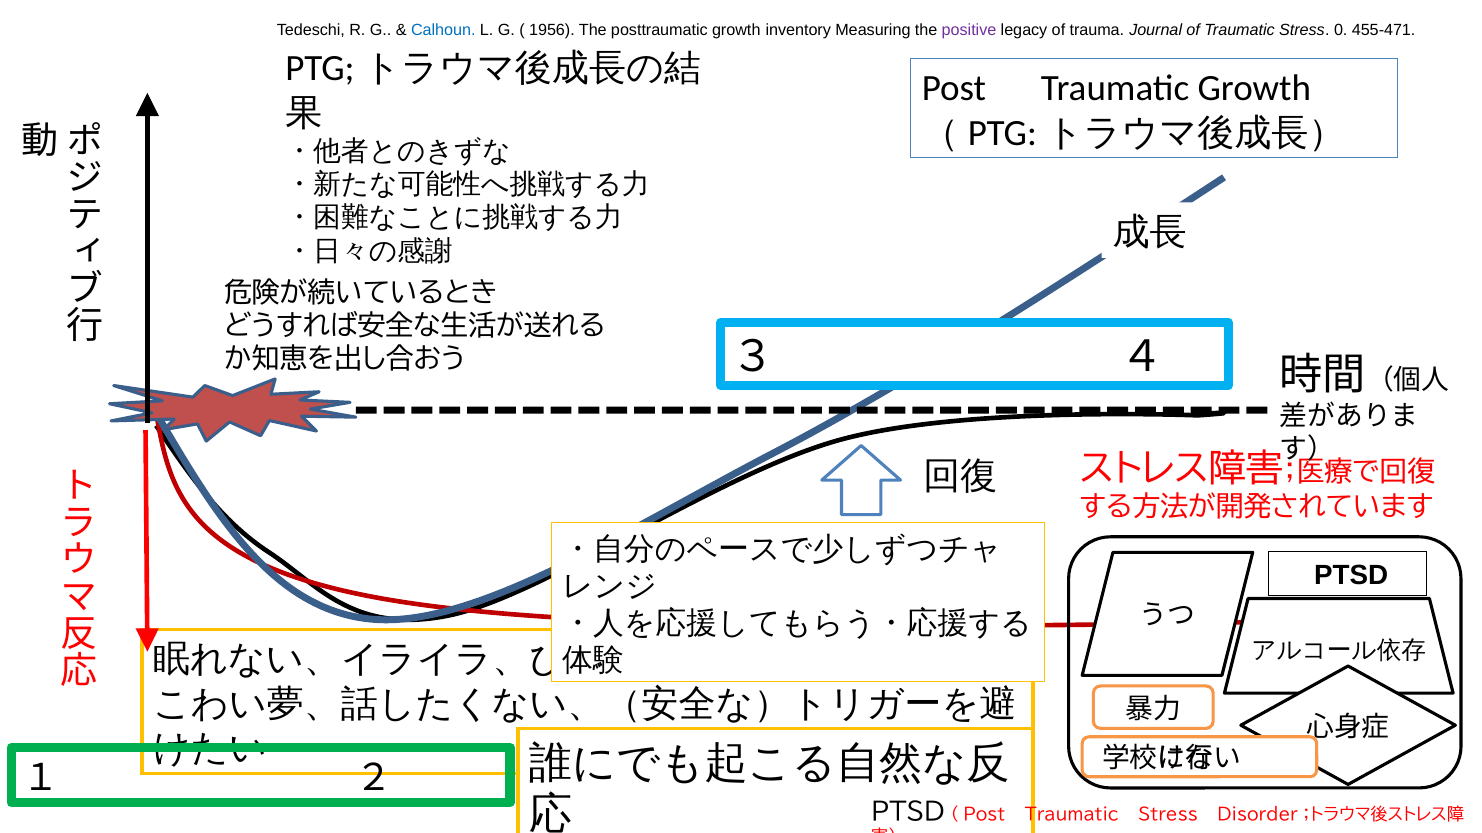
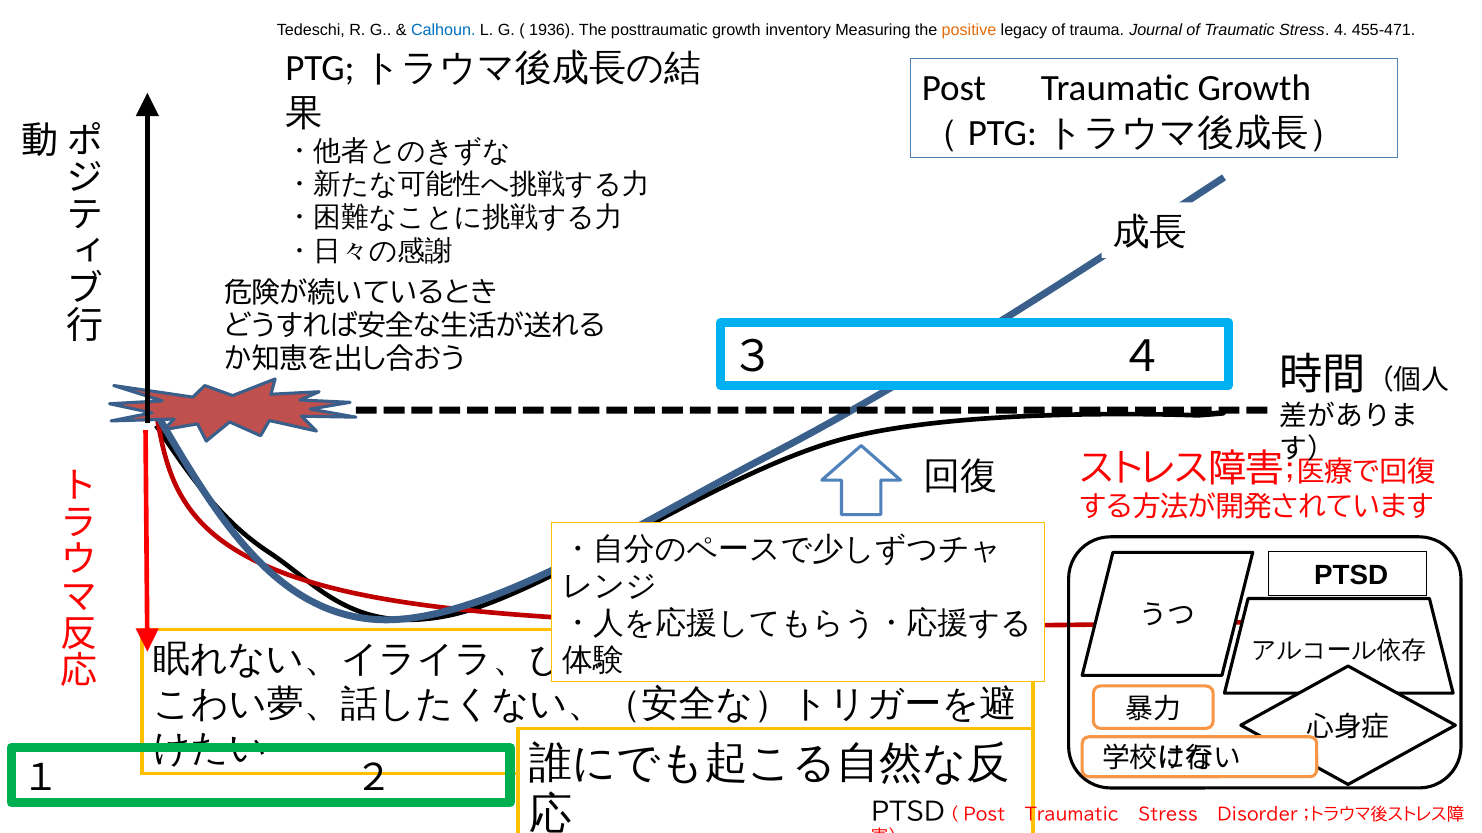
1956: 1956 -> 1936
positive colour: purple -> orange
0: 0 -> 4
